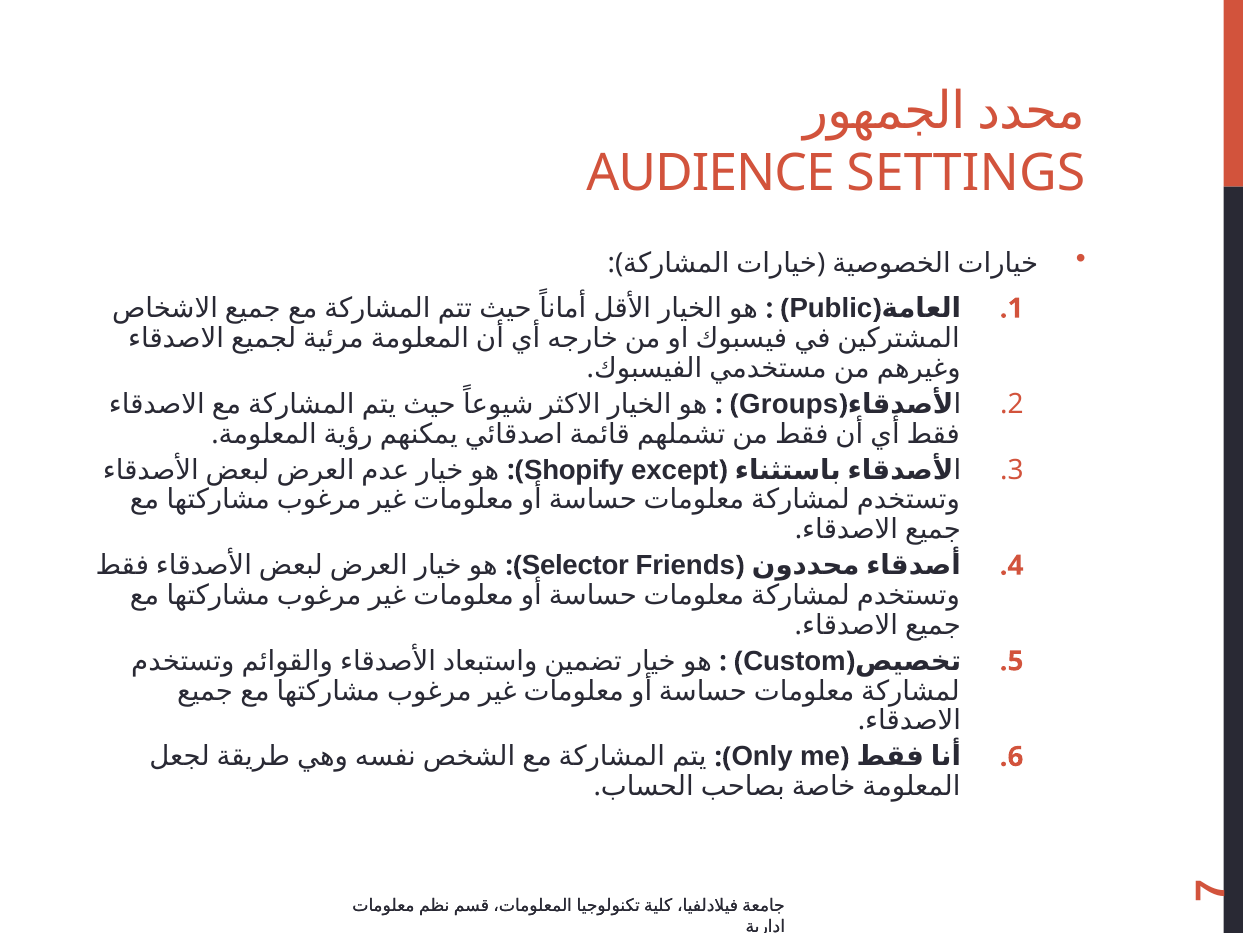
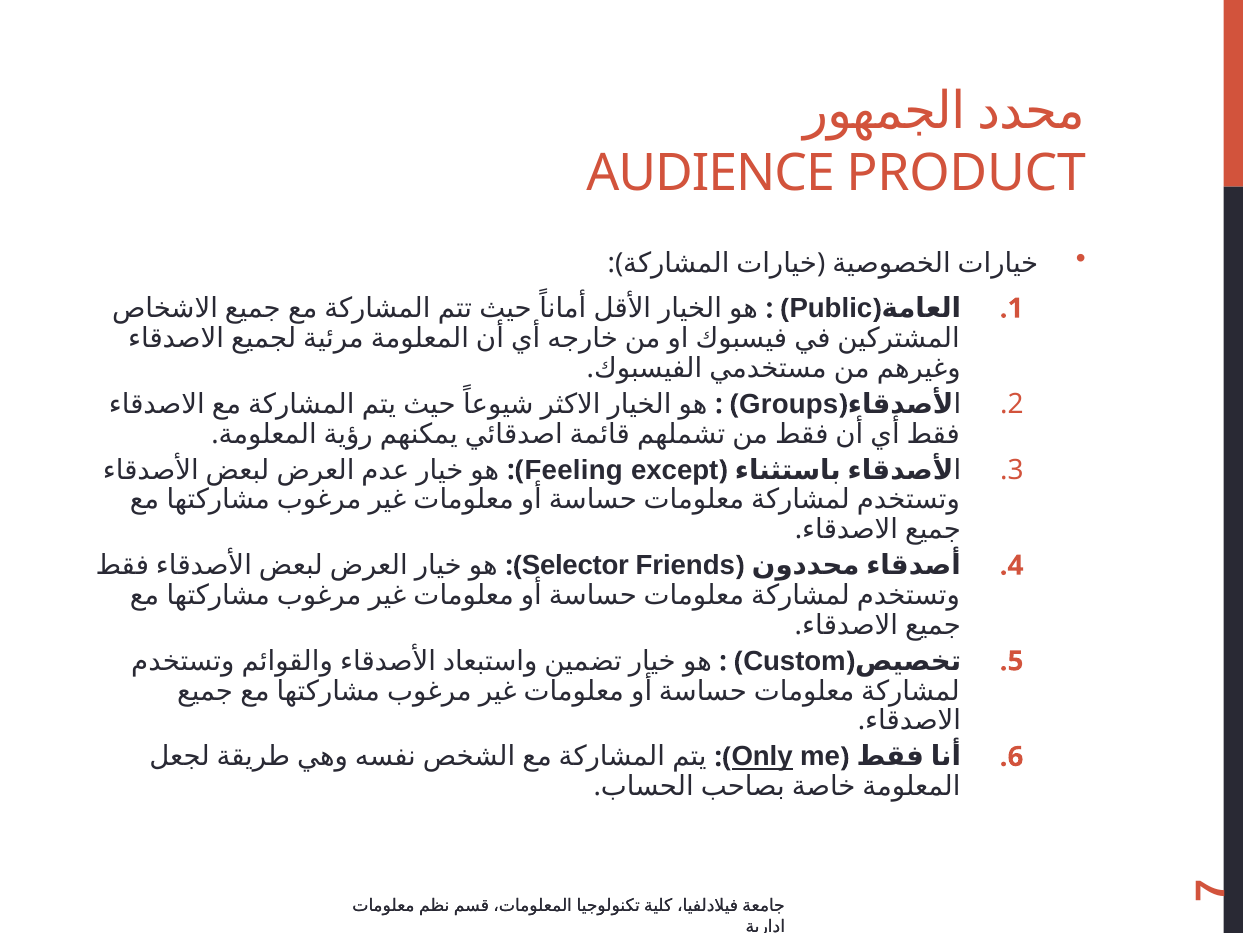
SETTINGS: SETTINGS -> PRODUCT
Shopify: Shopify -> Feeling
Only underline: none -> present
